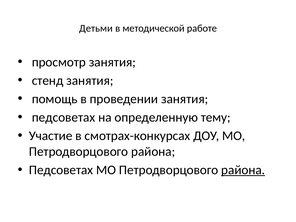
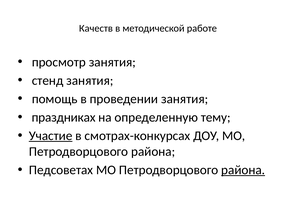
Детьми: Детьми -> Качеств
педсоветах at (64, 117): педсоветах -> праздниках
Участие underline: none -> present
